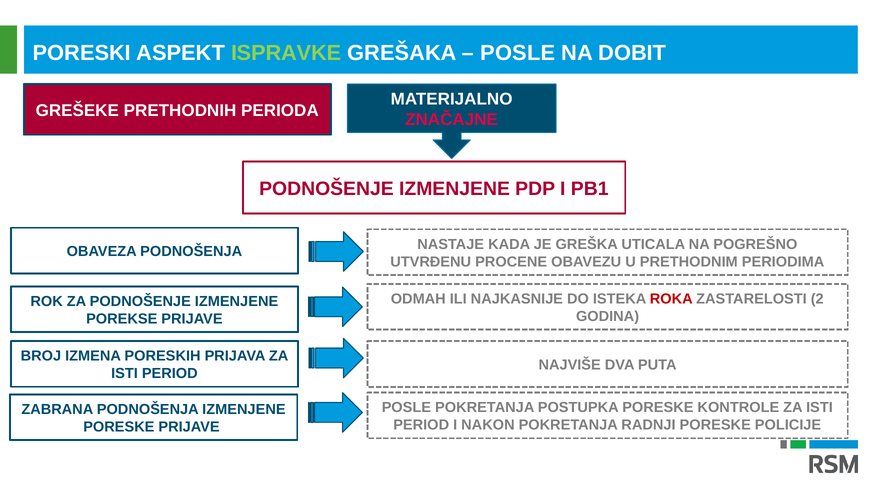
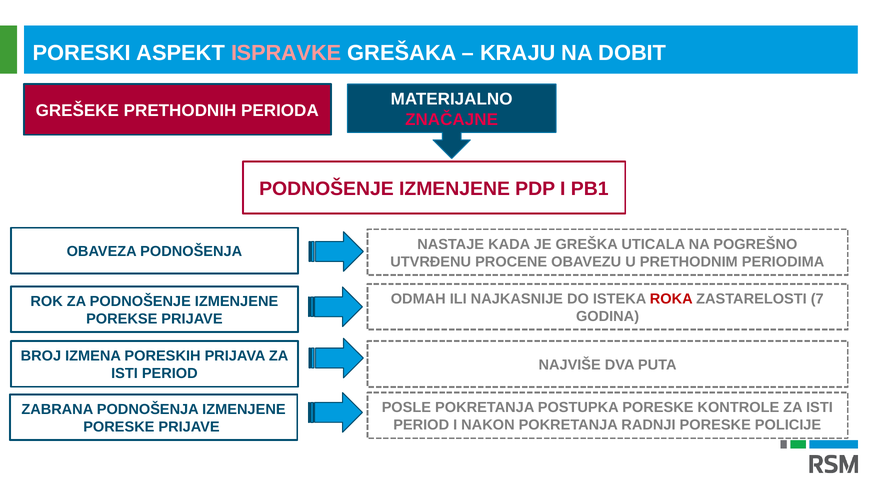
ISPRAVKE colour: light green -> pink
POSLE at (518, 53): POSLE -> KRAJU
2: 2 -> 7
